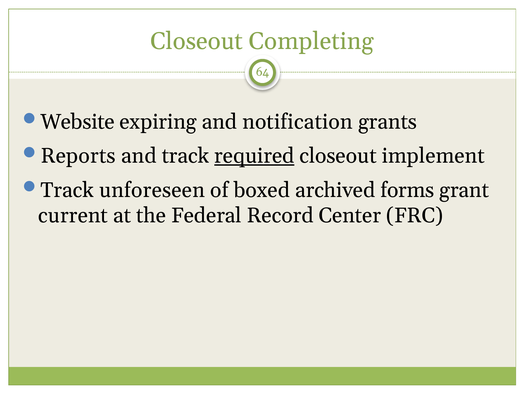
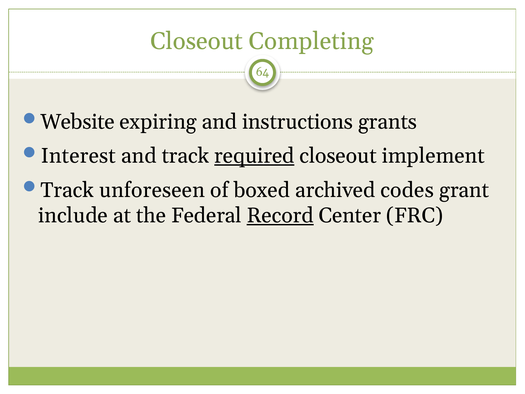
notification: notification -> instructions
Reports: Reports -> Interest
forms: forms -> codes
current: current -> include
Record underline: none -> present
